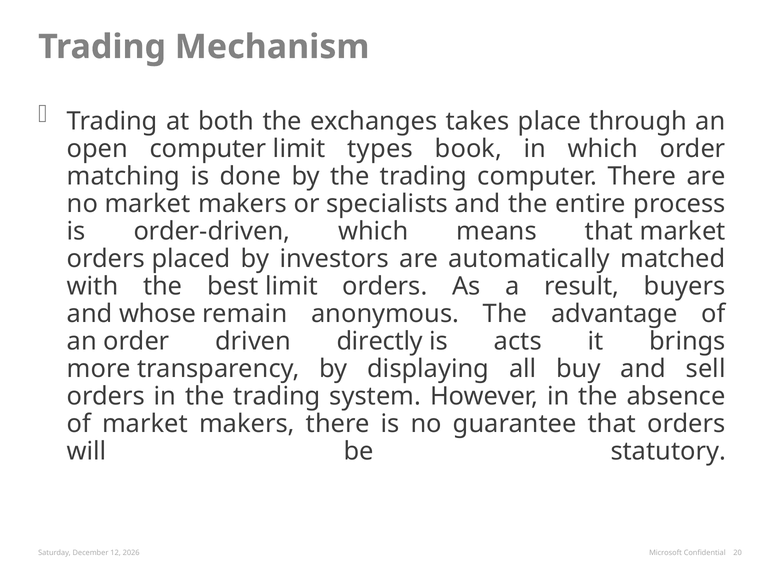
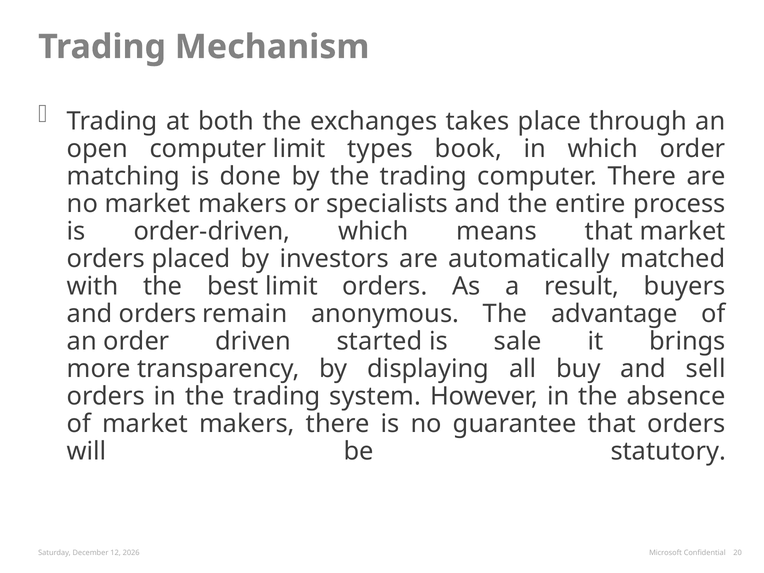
and whose: whose -> orders
directly: directly -> started
acts: acts -> sale
